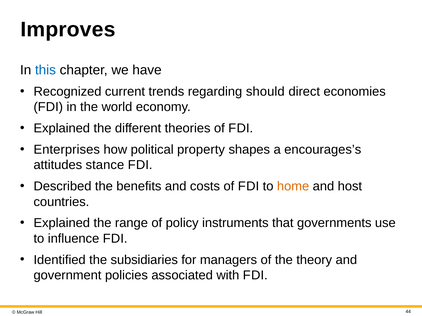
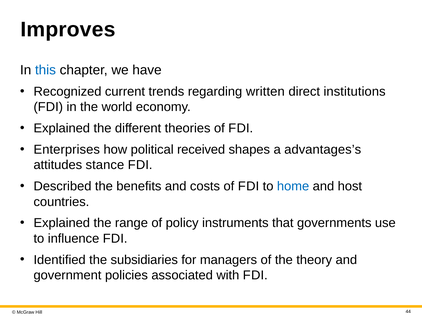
should: should -> written
economies: economies -> institutions
property: property -> received
encourages’s: encourages’s -> advantages’s
home colour: orange -> blue
